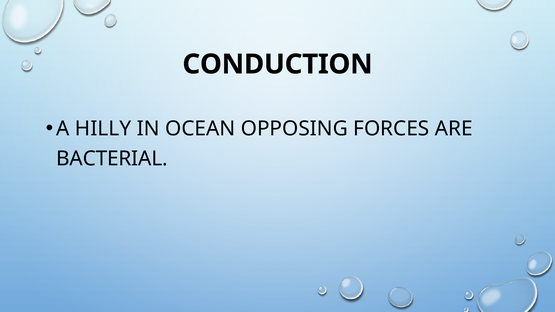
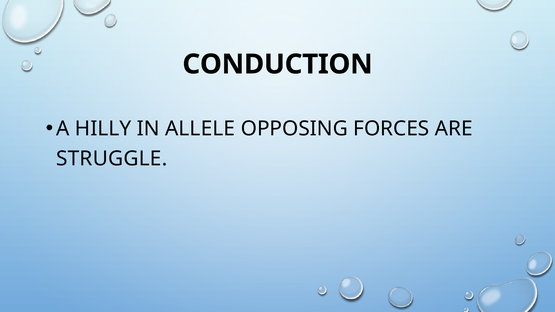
OCEAN: OCEAN -> ALLELE
BACTERIAL: BACTERIAL -> STRUGGLE
